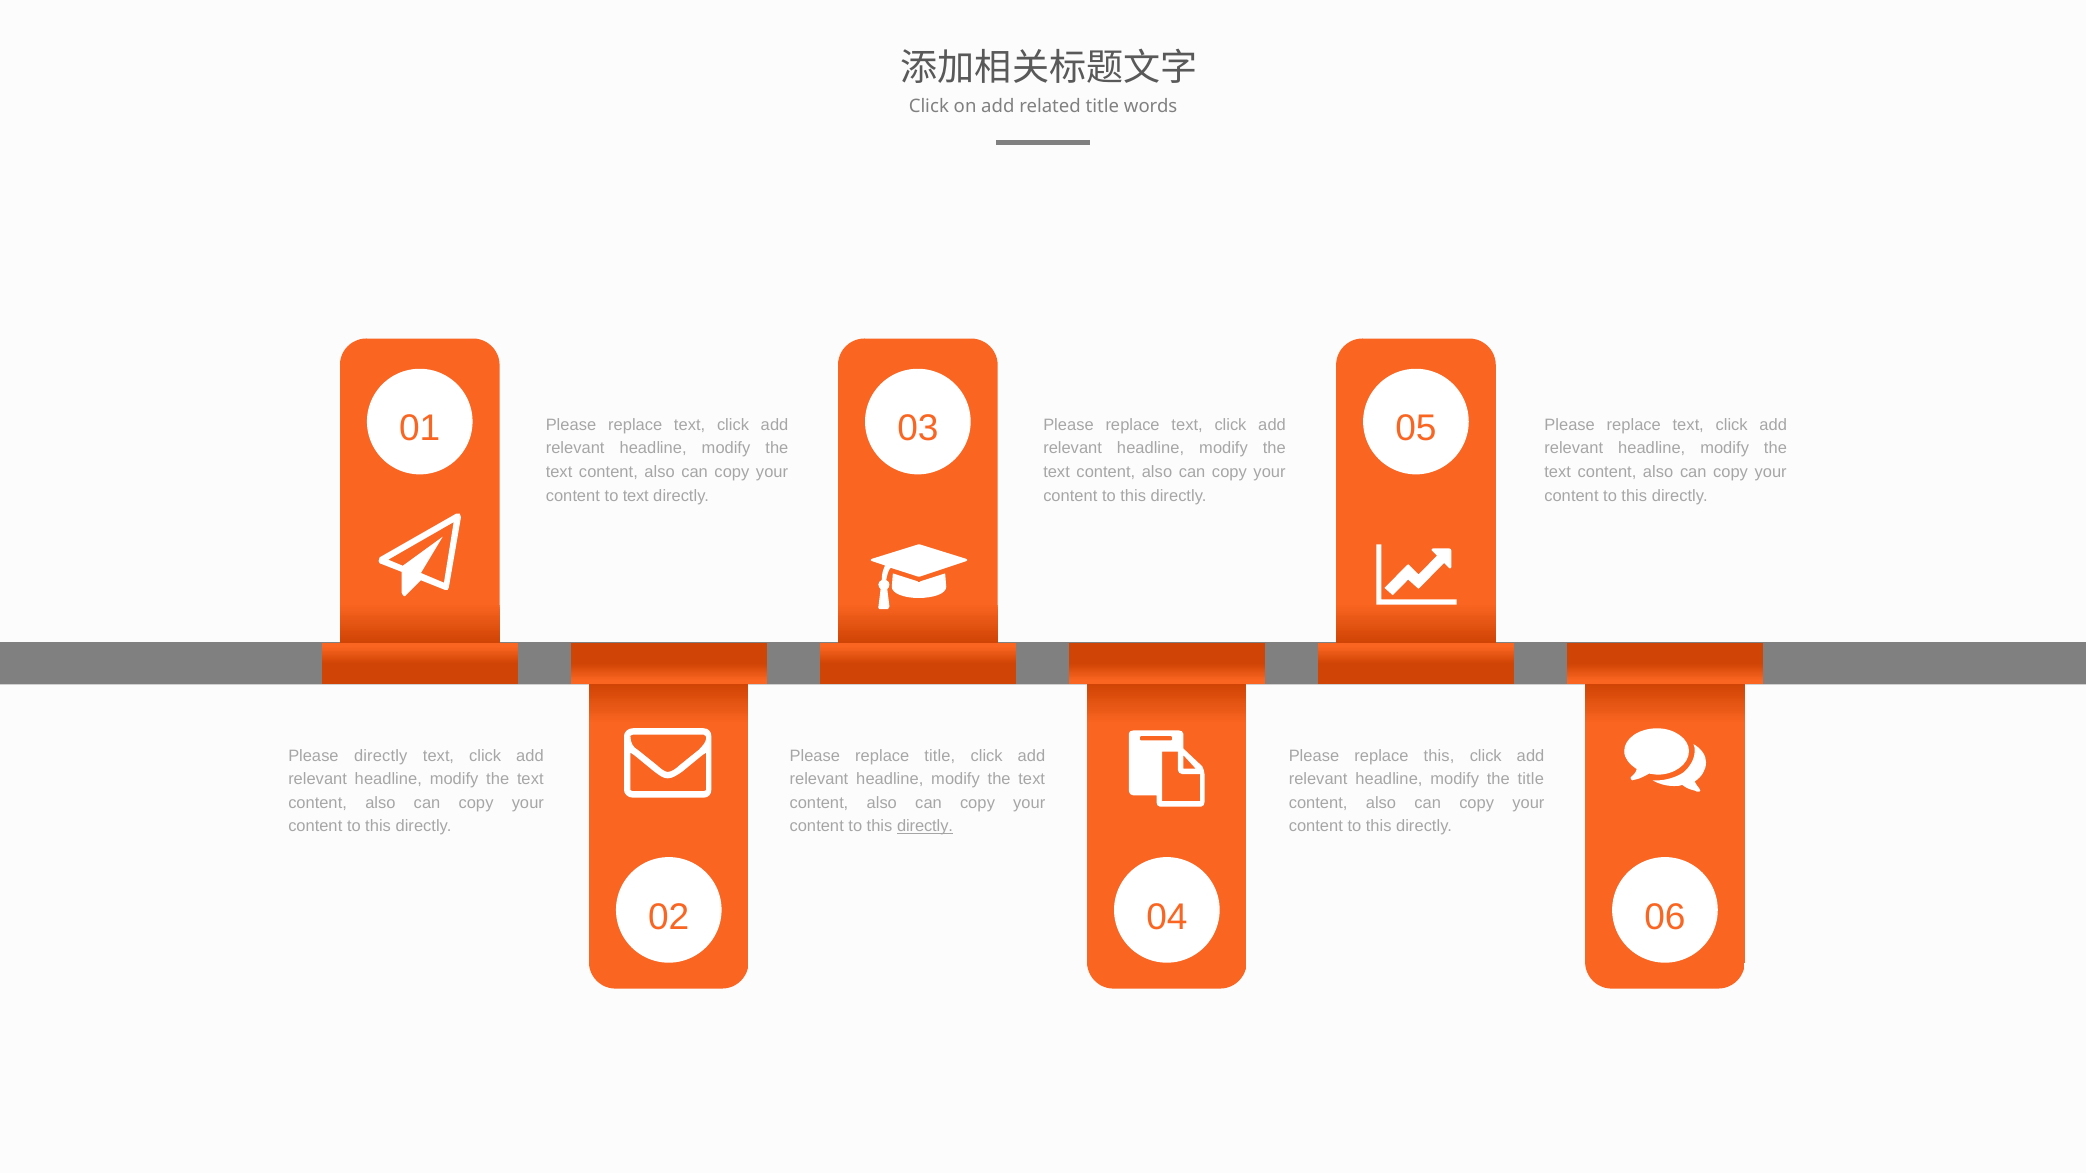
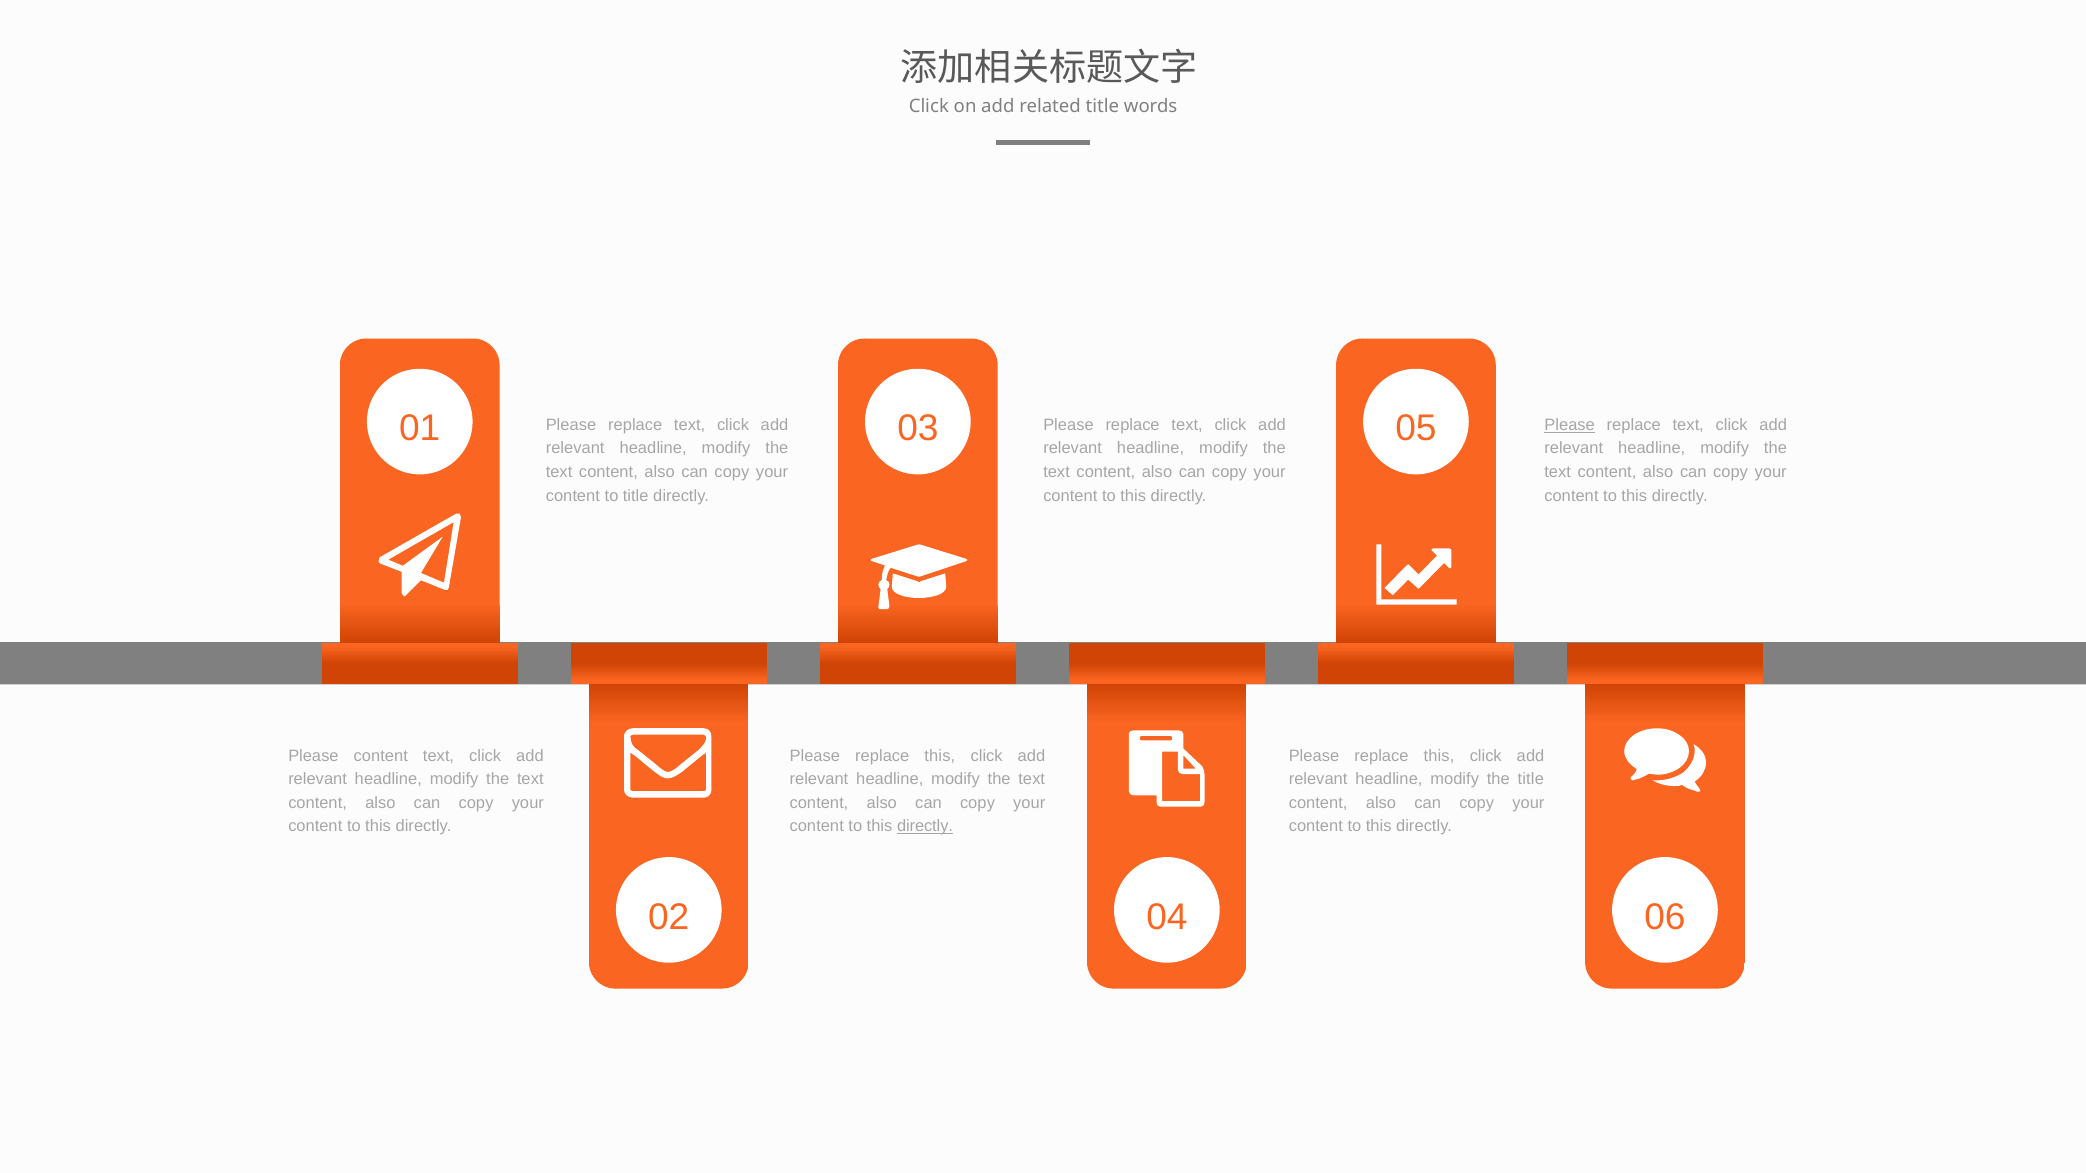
Please at (1570, 425) underline: none -> present
to text: text -> title
Please directly: directly -> content
title at (940, 756): title -> this
